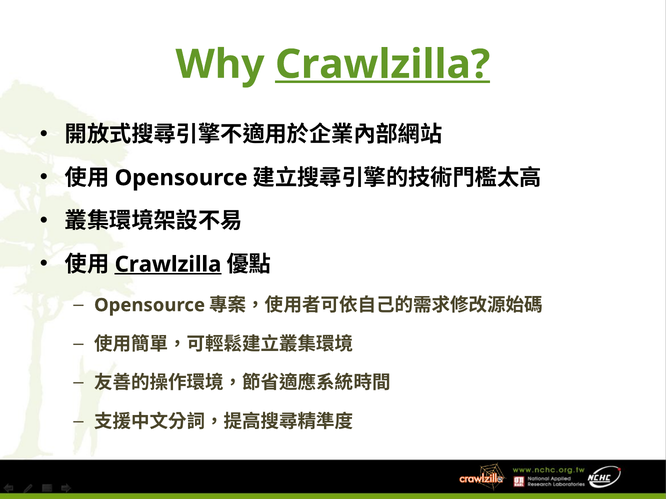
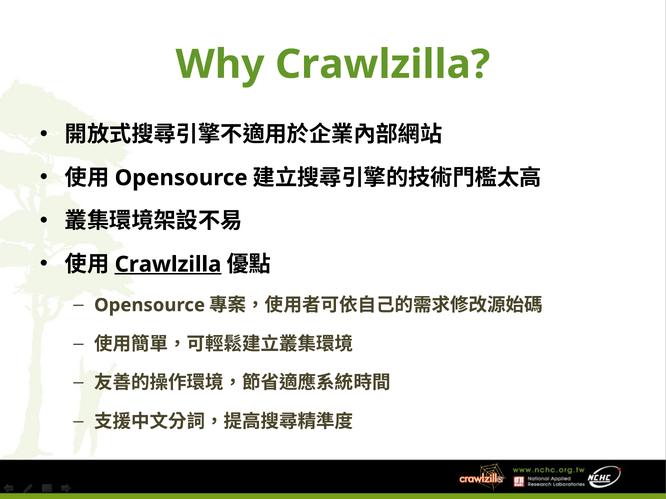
Crawlzilla at (383, 64) underline: present -> none
